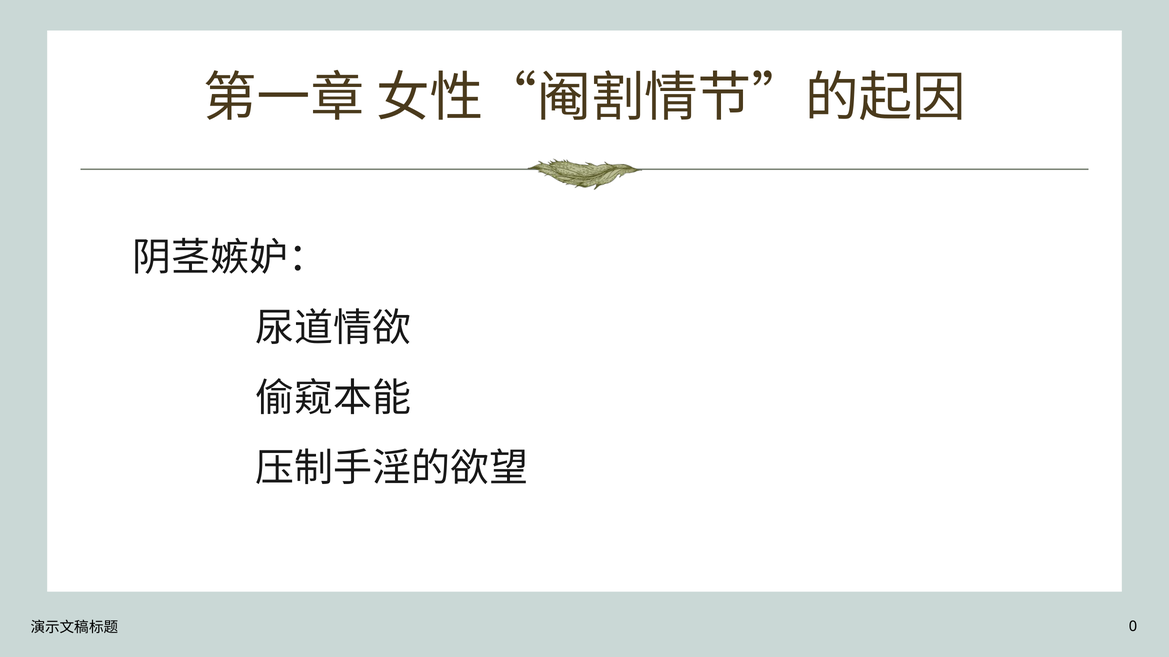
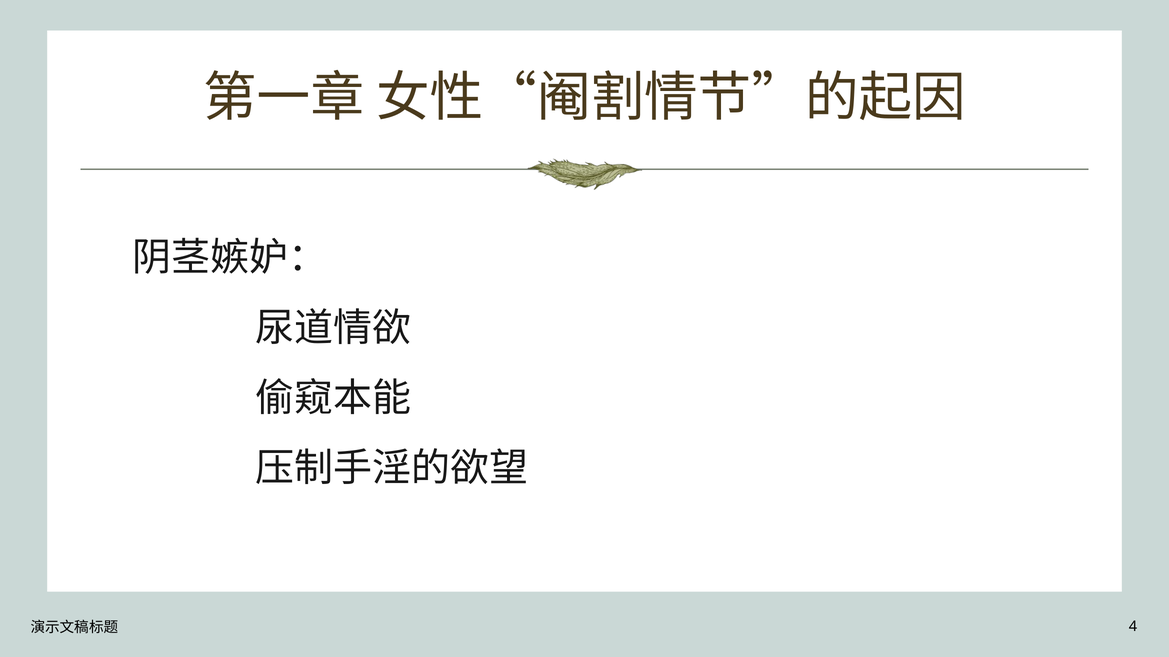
0: 0 -> 4
